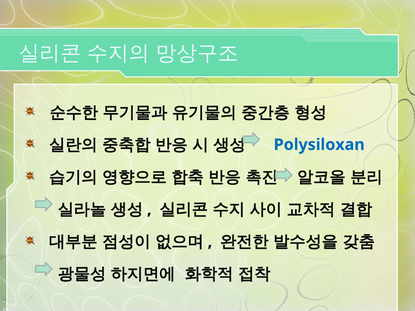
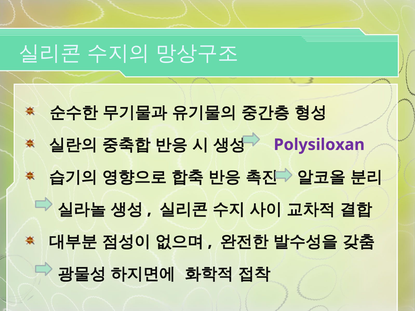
Polysiloxan colour: blue -> purple
